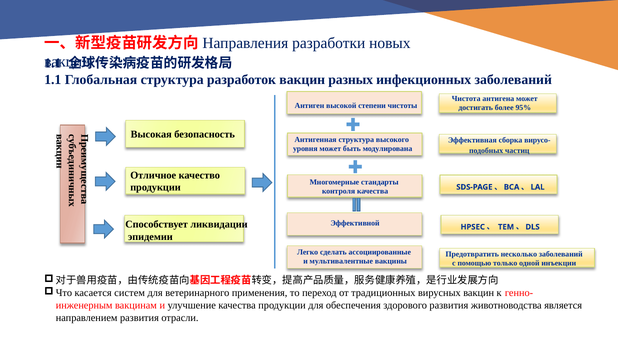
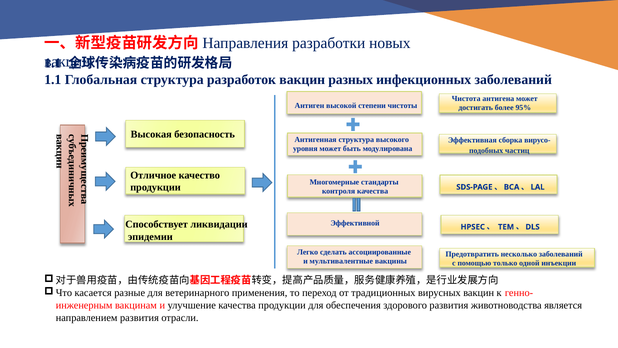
систем: систем -> разные
